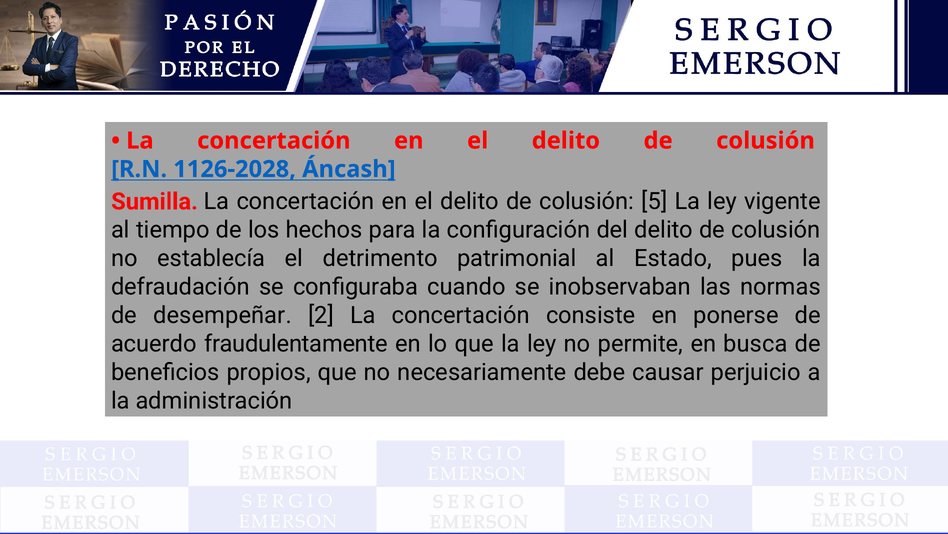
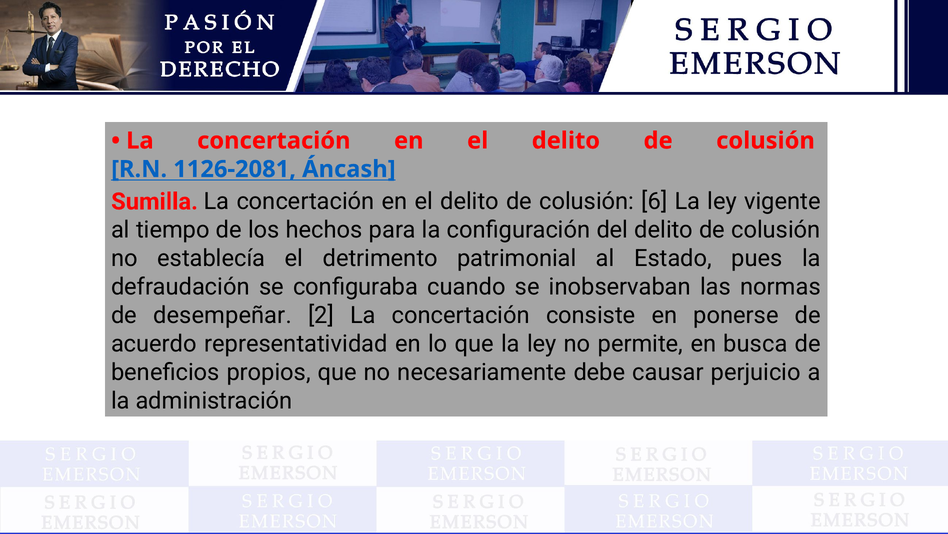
1126-2028: 1126-2028 -> 1126-2081
5: 5 -> 6
fraudulentamente: fraudulentamente -> representatividad
